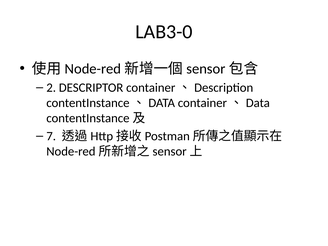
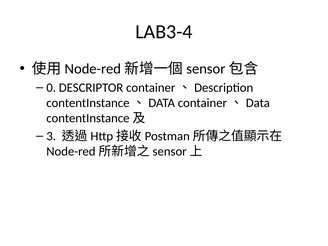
LAB3-0: LAB3-0 -> LAB3-4
2: 2 -> 0
7: 7 -> 3
